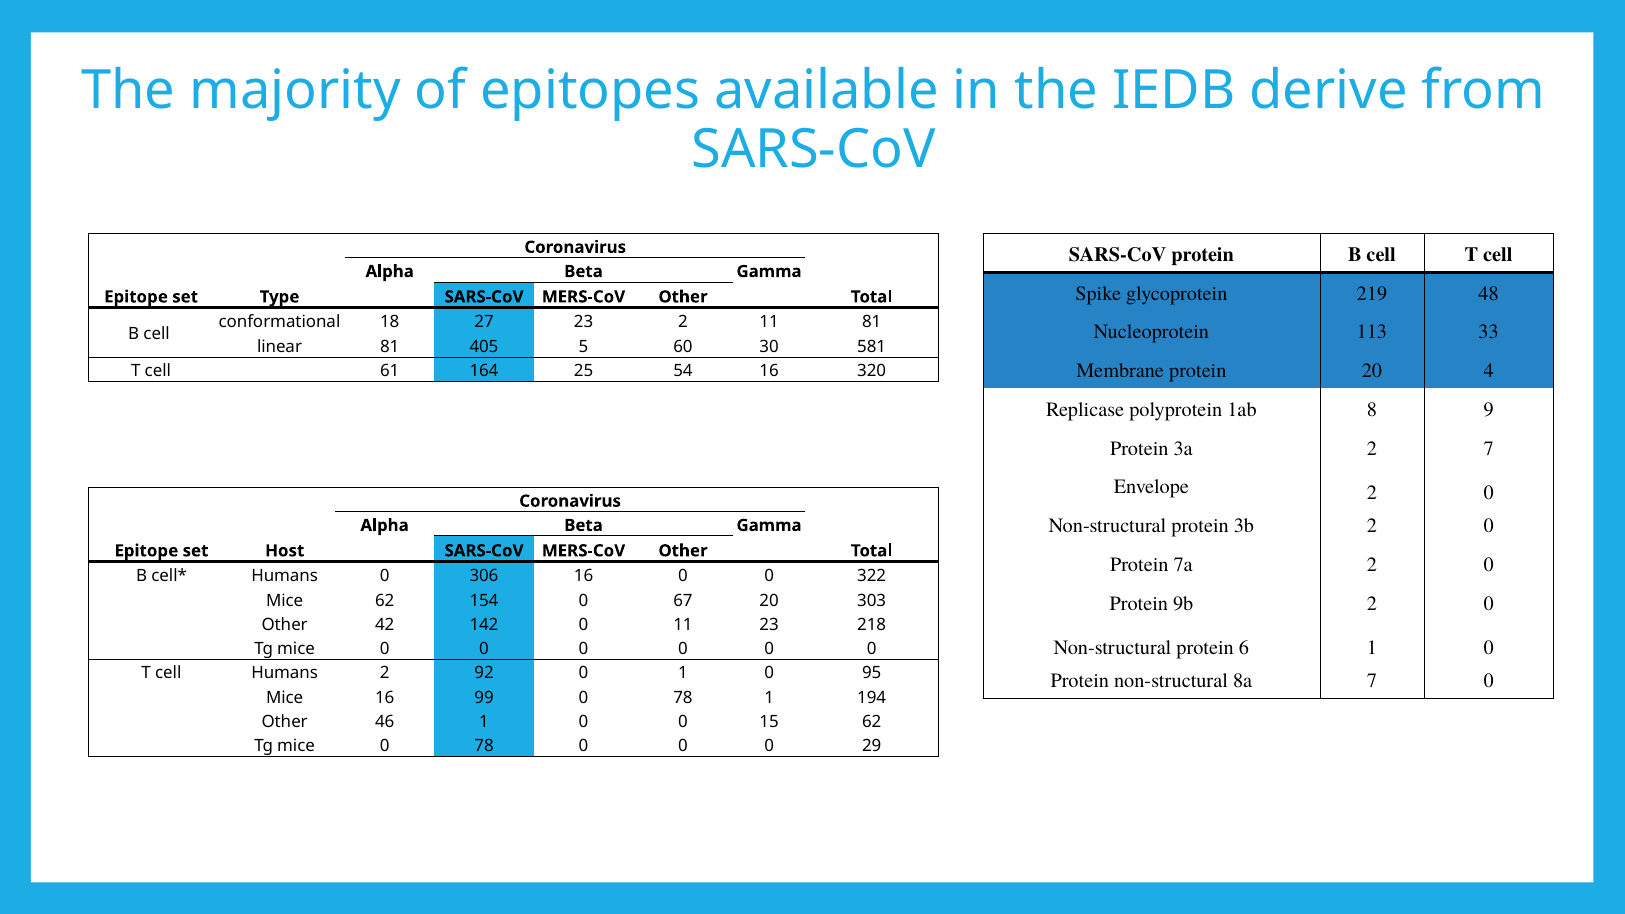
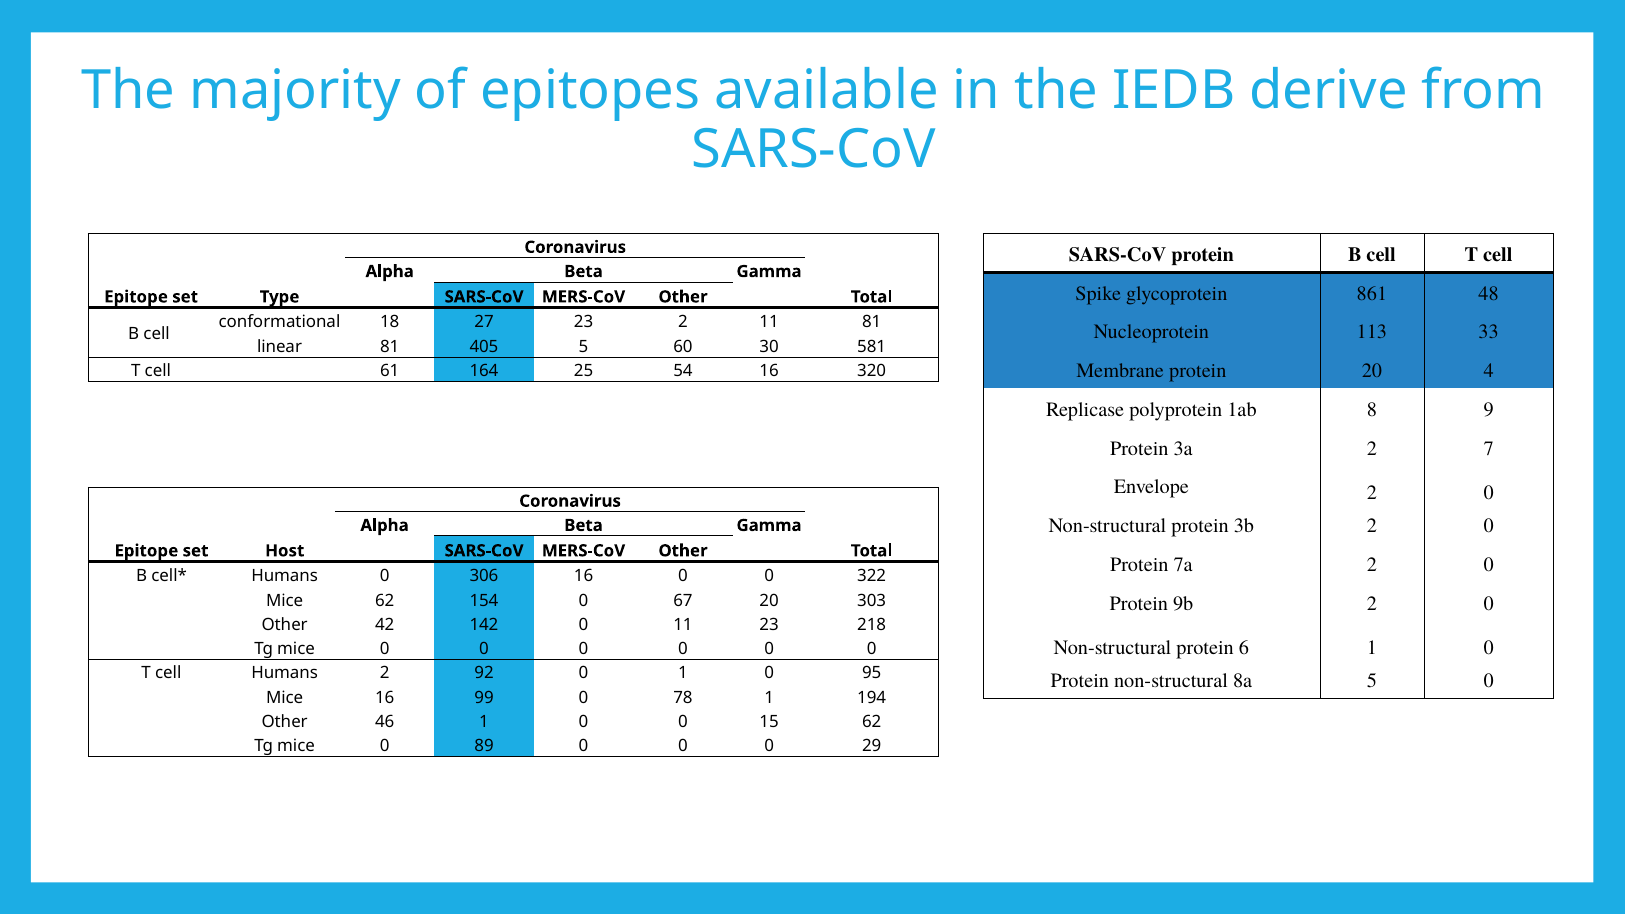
219: 219 -> 861
8a 7: 7 -> 5
mice 0 78: 78 -> 89
